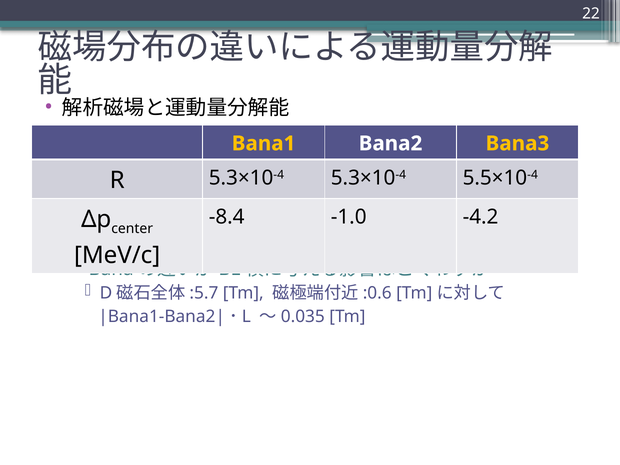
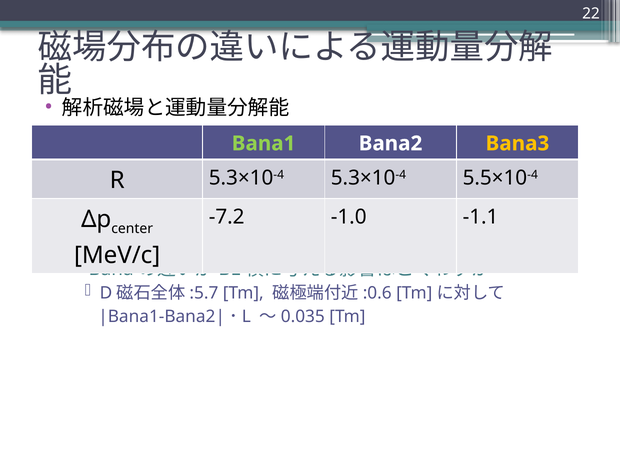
Bana1 colour: yellow -> light green
-8.4: -8.4 -> -7.2
-4.2: -4.2 -> -1.1
